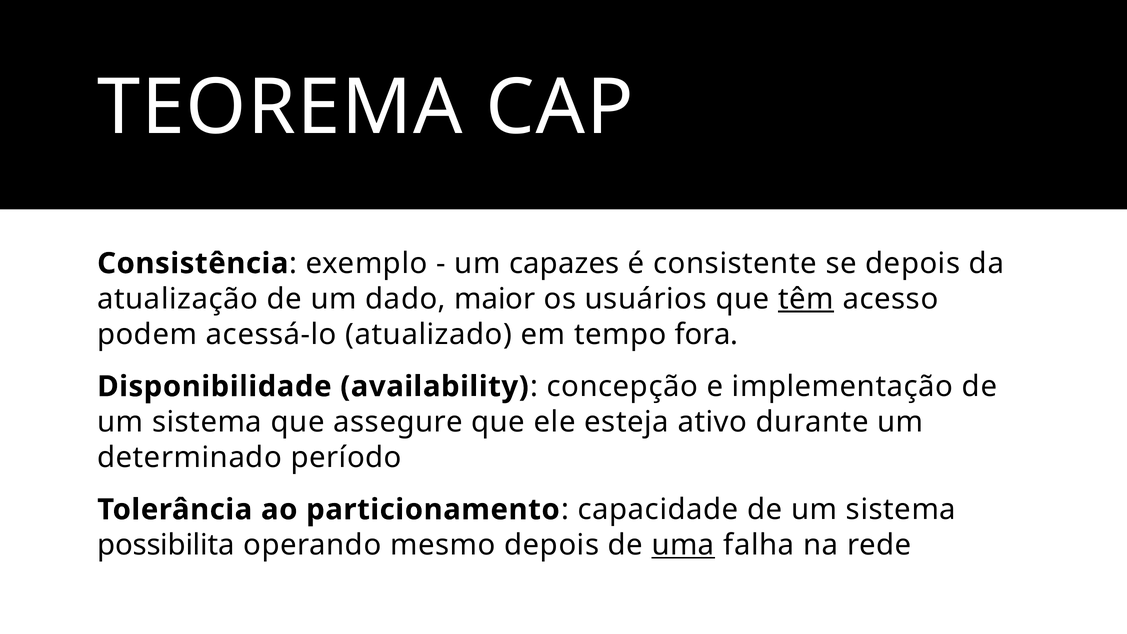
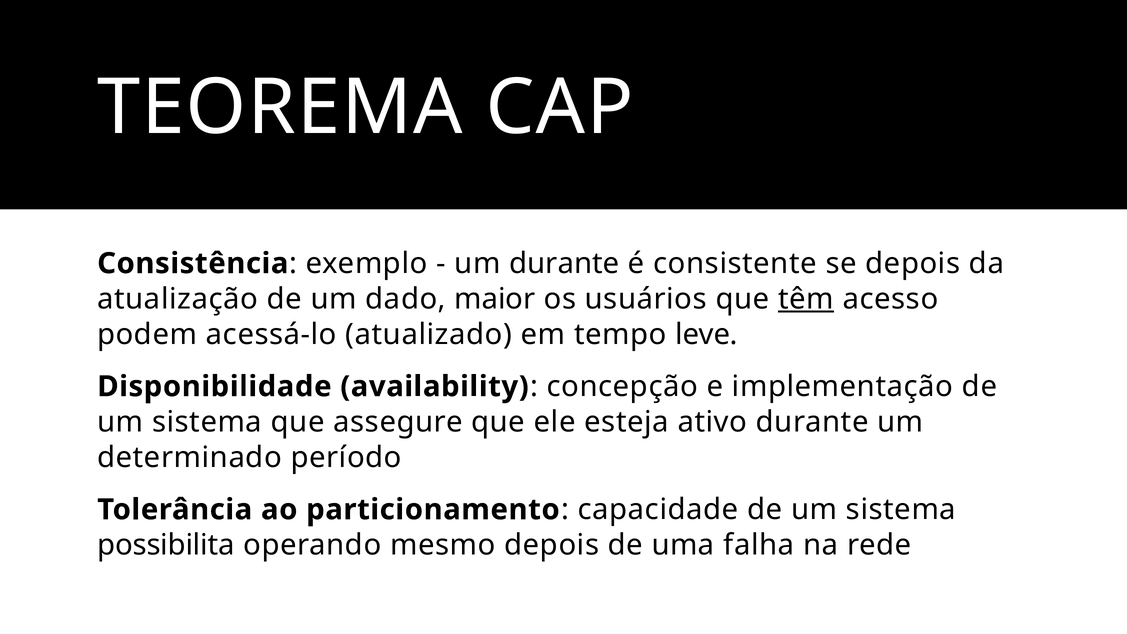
um capazes: capazes -> durante
fora: fora -> leve
uma underline: present -> none
